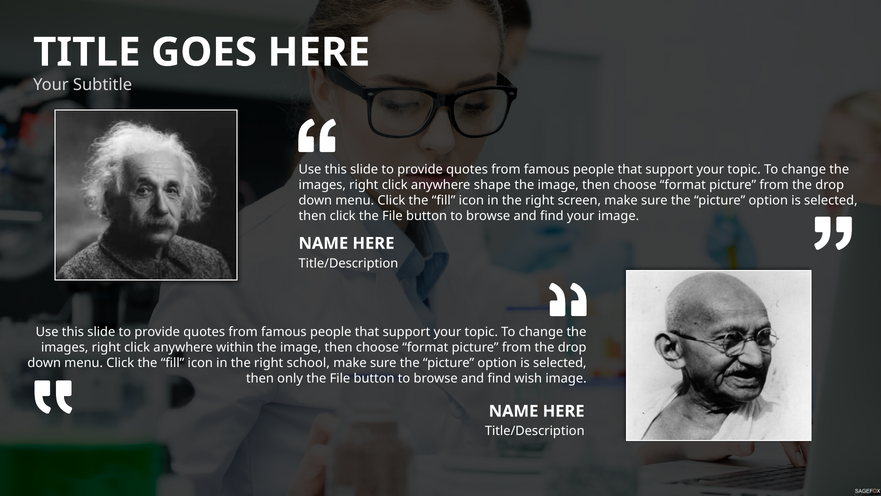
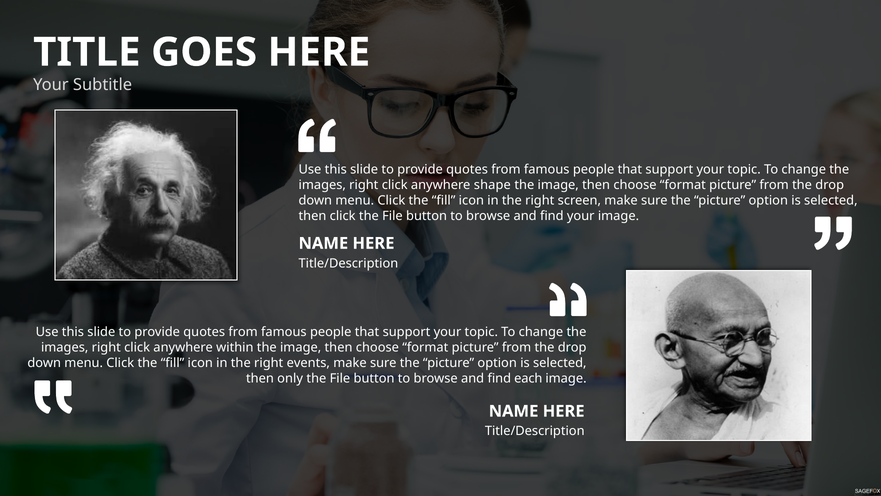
school: school -> events
wish: wish -> each
